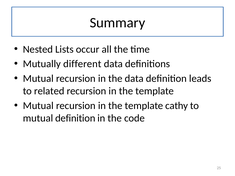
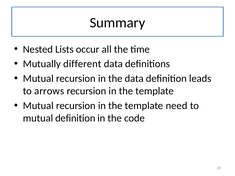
related: related -> arrows
cathy: cathy -> need
